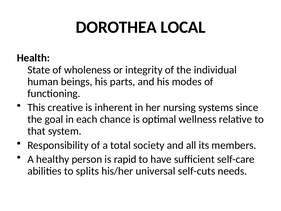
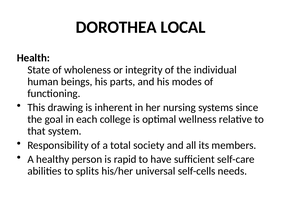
creative: creative -> drawing
chance: chance -> college
self-cuts: self-cuts -> self-cells
